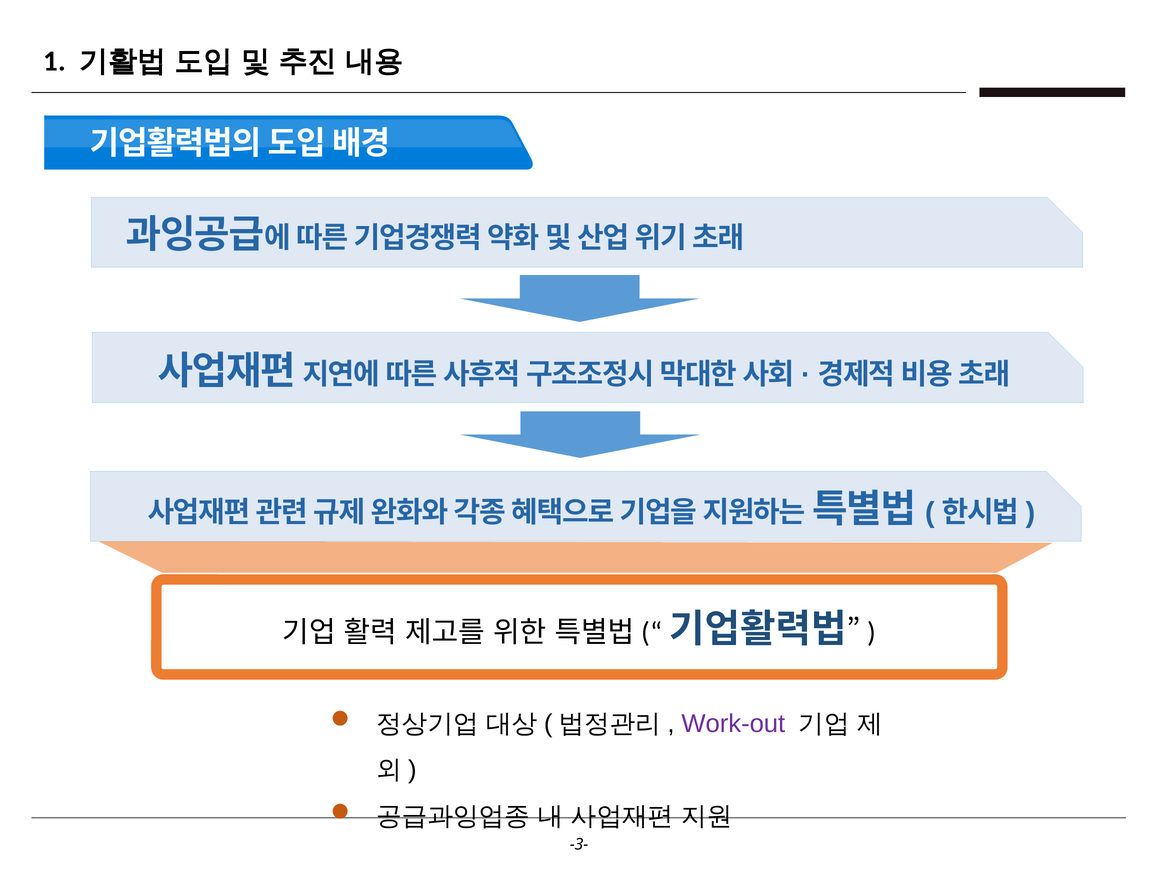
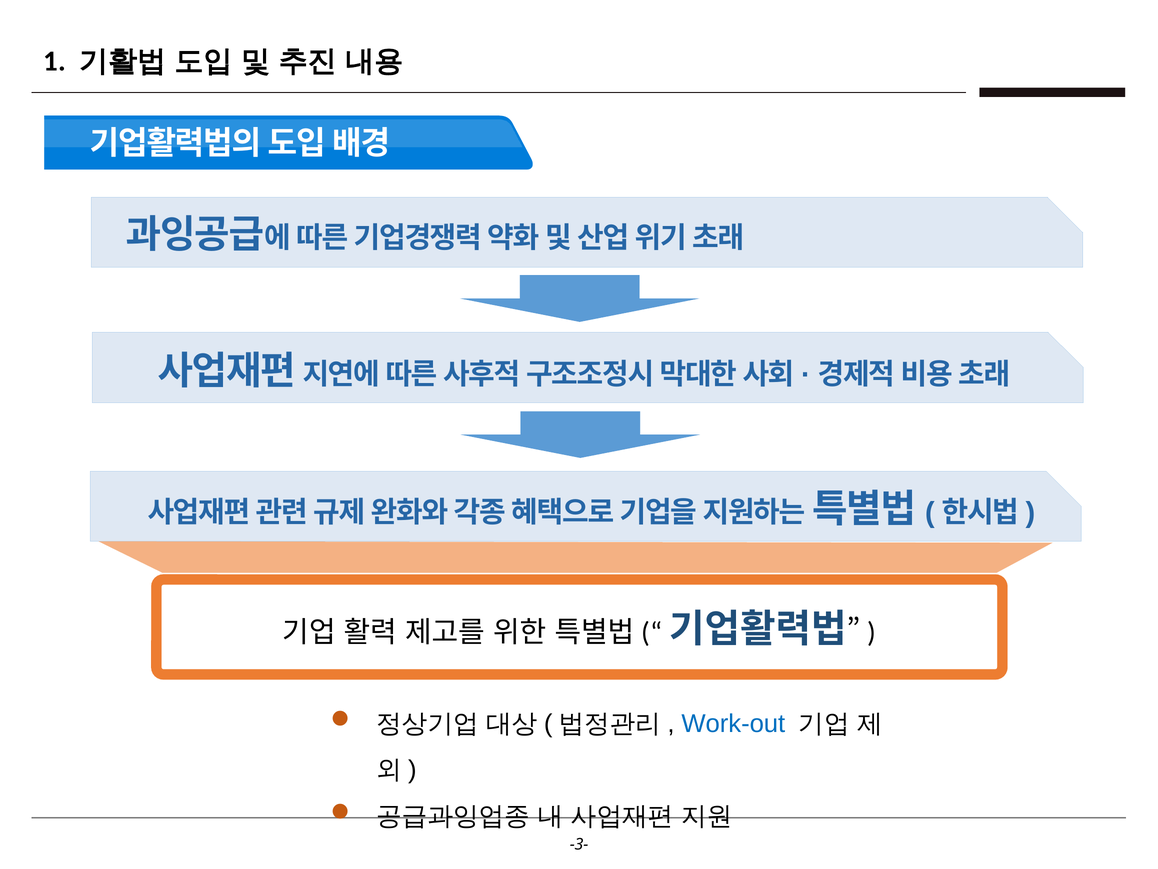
Work-out colour: purple -> blue
